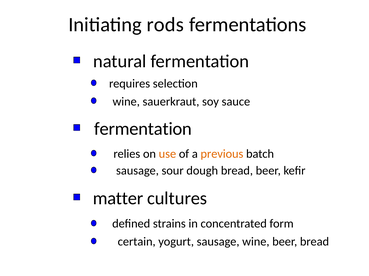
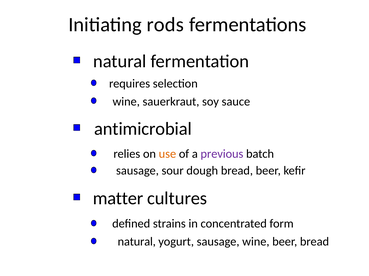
fermentation at (143, 129): fermentation -> antimicrobial
previous colour: orange -> purple
certain at (137, 242): certain -> natural
